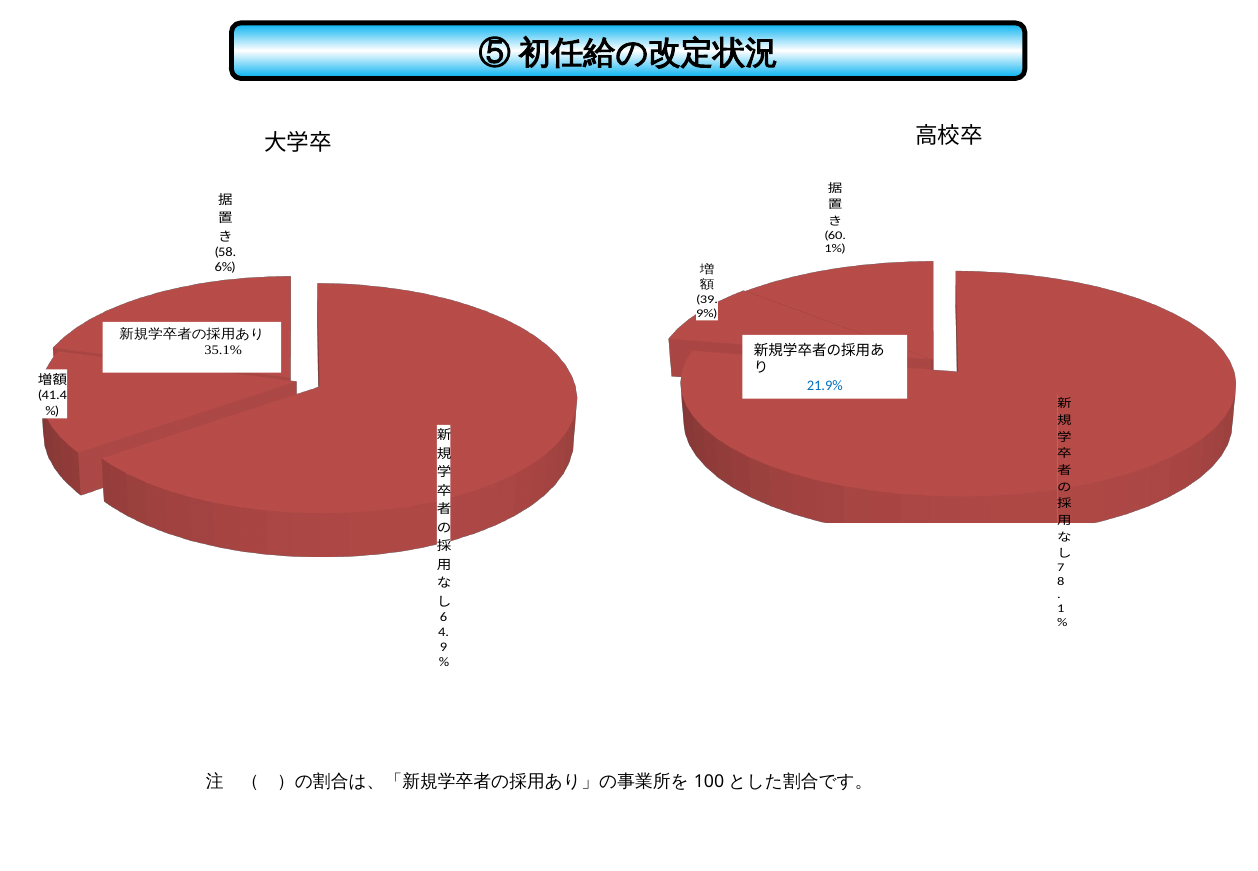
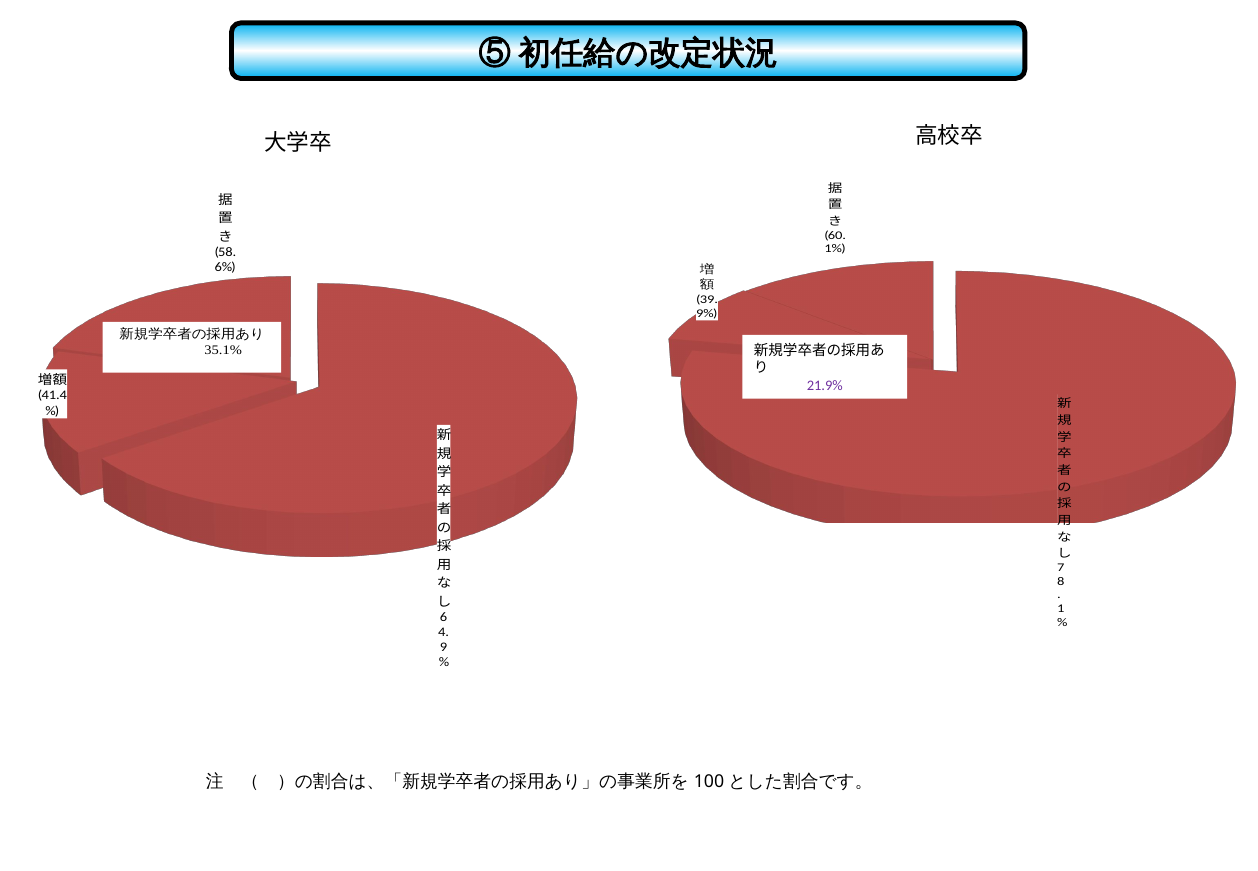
21.9% colour: blue -> purple
